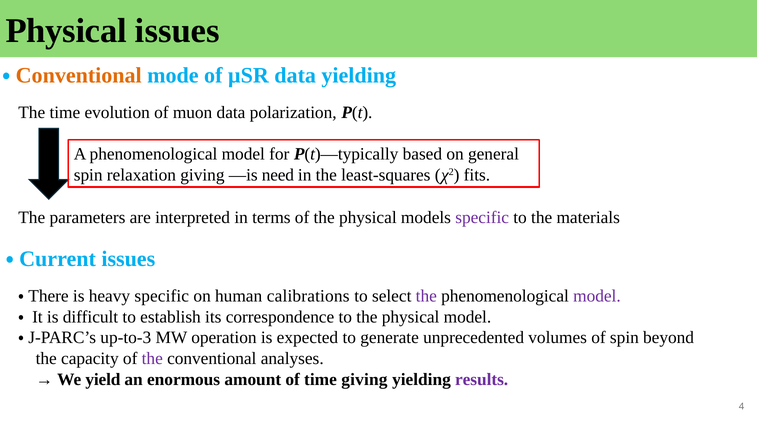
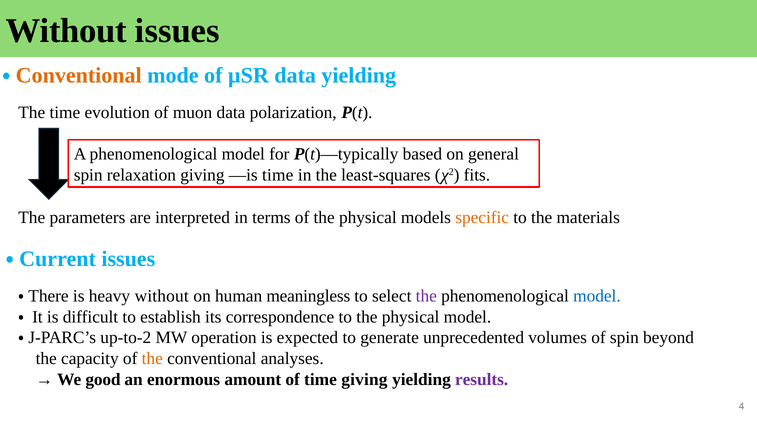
Physical at (66, 31): Physical -> Without
—is need: need -> time
specific at (482, 217) colour: purple -> orange
heavy specific: specific -> without
calibrations: calibrations -> meaningless
model at (597, 296) colour: purple -> blue
up-to-3: up-to-3 -> up-to-2
the at (152, 358) colour: purple -> orange
yield: yield -> good
